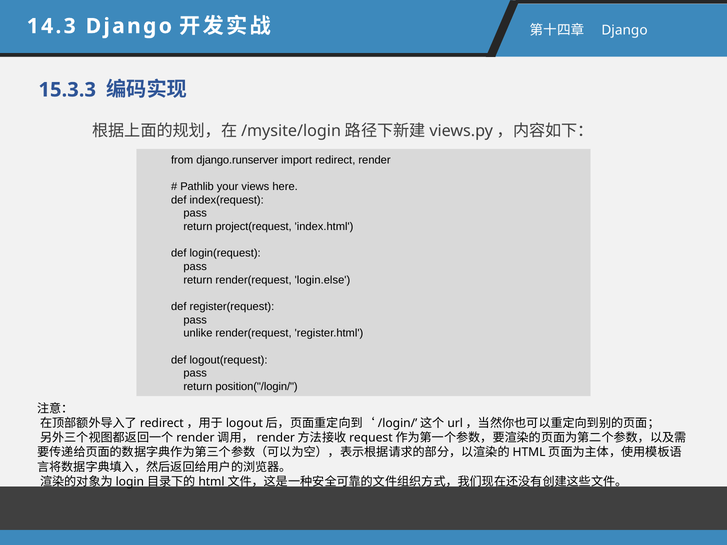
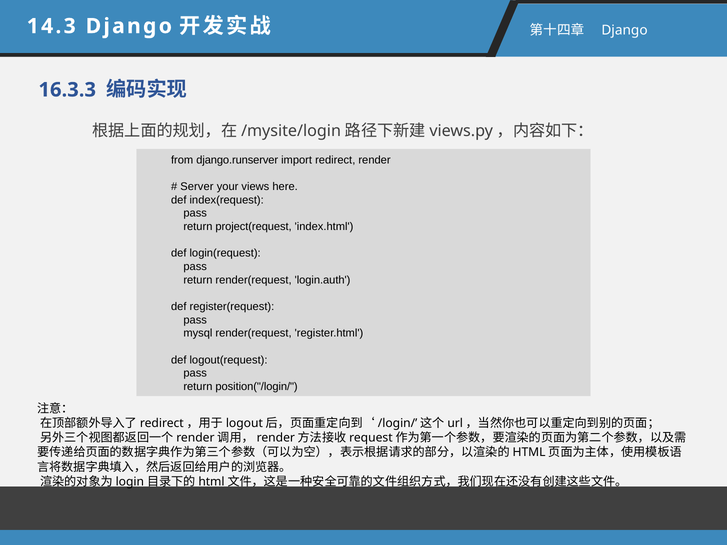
15.3.3: 15.3.3 -> 16.3.3
Pathlib: Pathlib -> Server
login.else: login.else -> login.auth
unlike: unlike -> mysql
